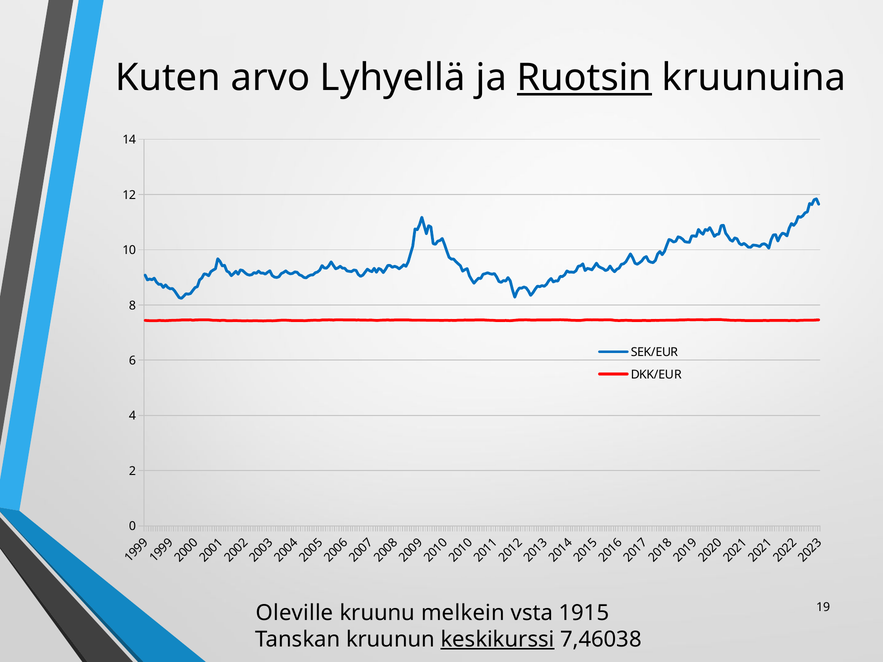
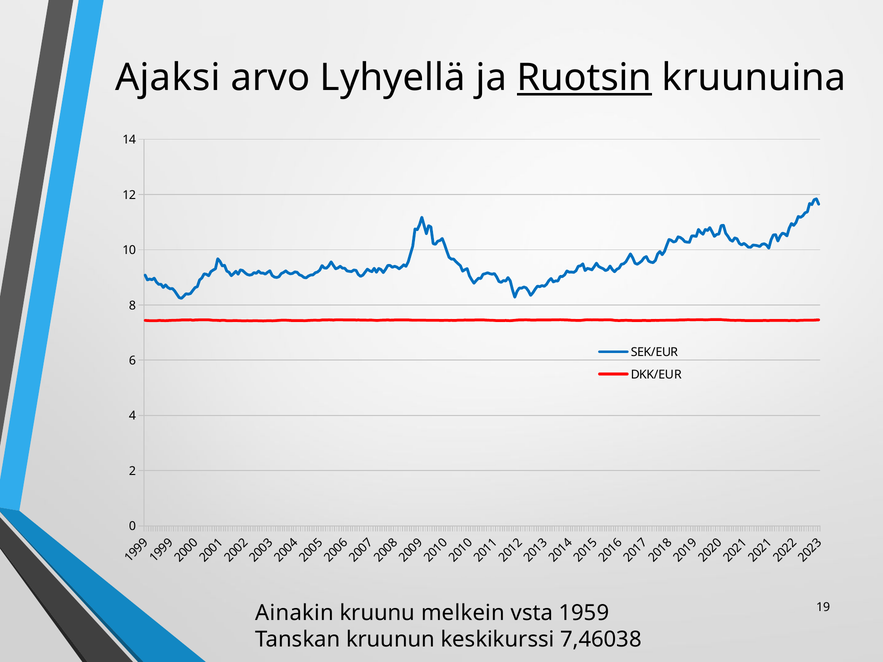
Kuten: Kuten -> Ajaksi
Oleville: Oleville -> Ainakin
1915: 1915 -> 1959
keskikurssi underline: present -> none
